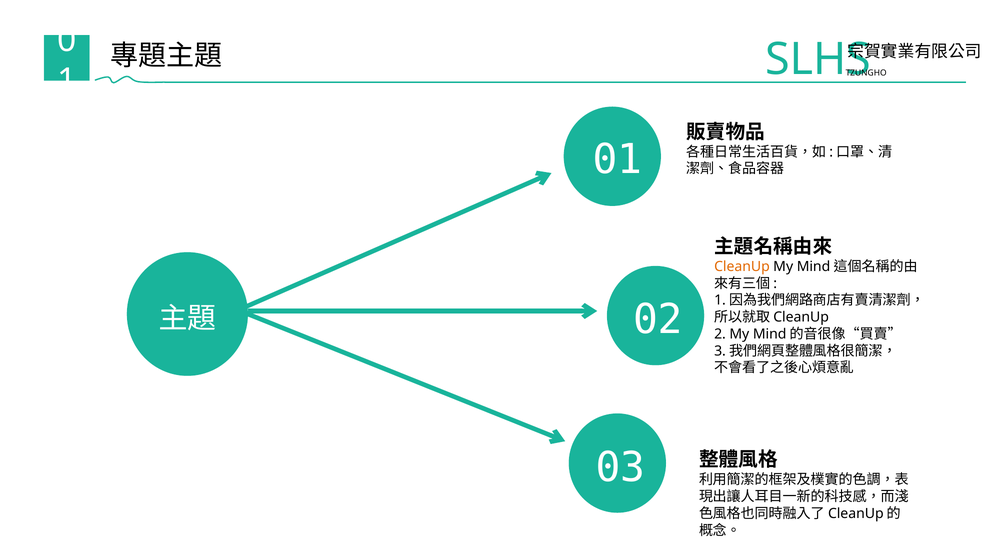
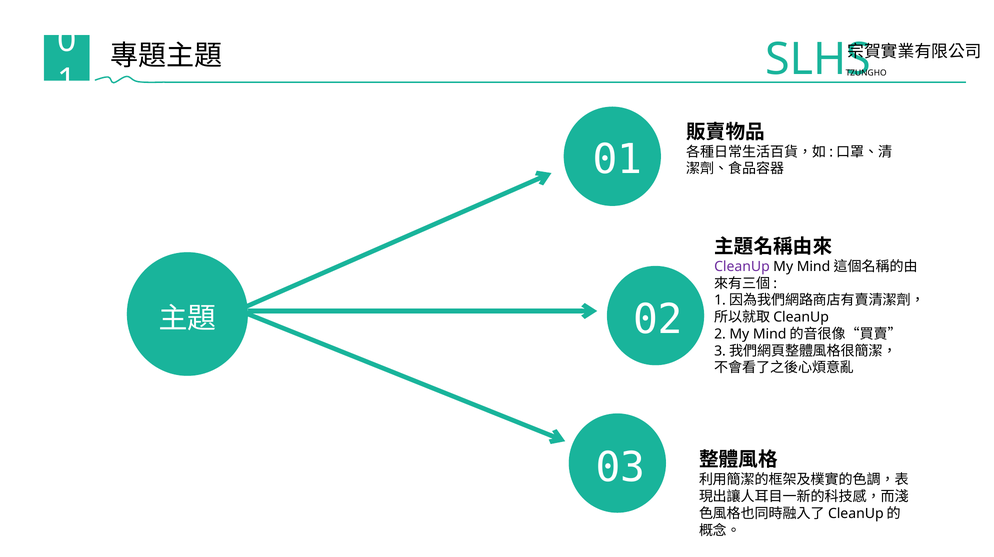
CleanUp colour: orange -> purple
